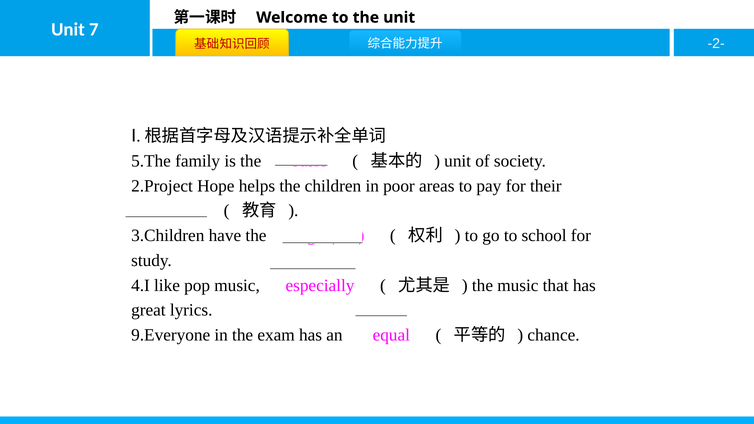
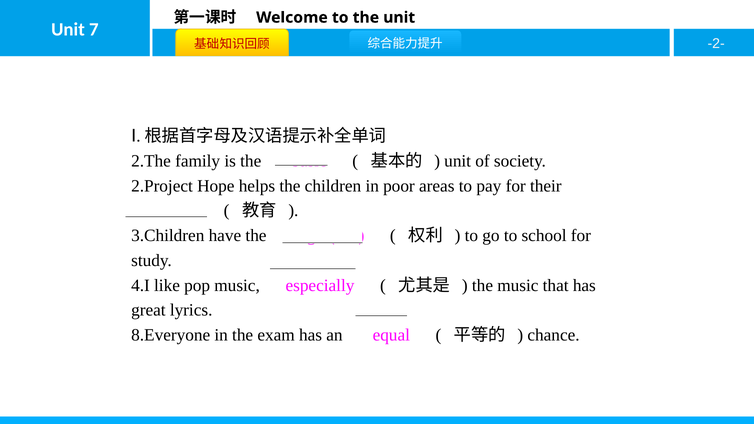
5.The: 5.The -> 2.The
9.Everyone: 9.Everyone -> 8.Everyone
